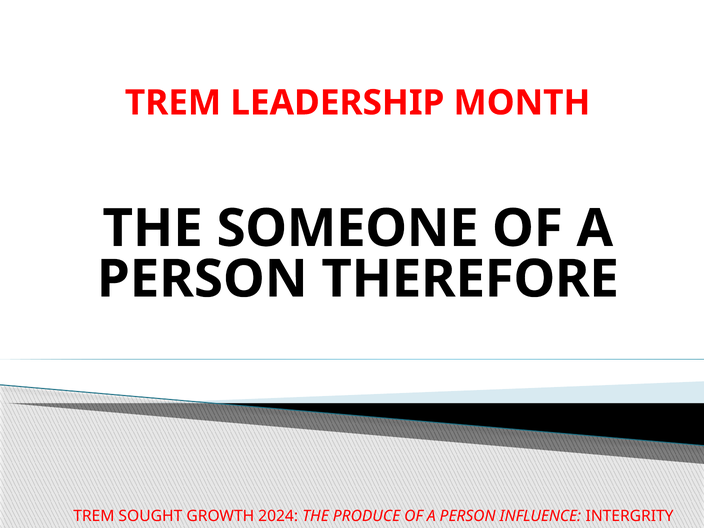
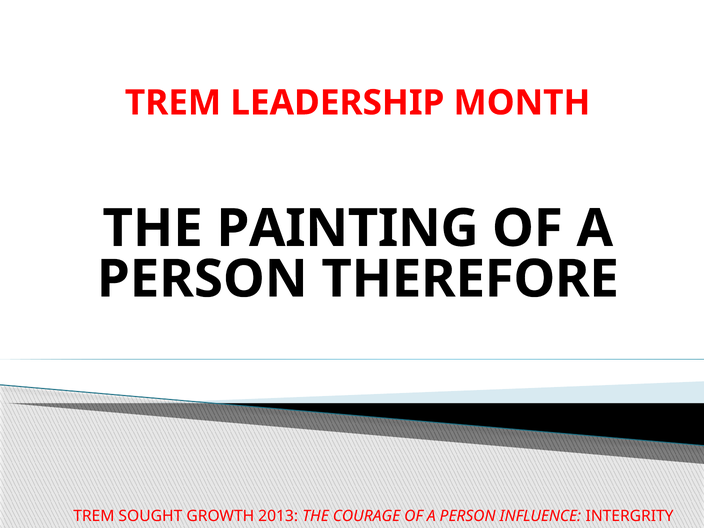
SOMEONE: SOMEONE -> PAINTING
2024: 2024 -> 2013
PRODUCE: PRODUCE -> COURAGE
